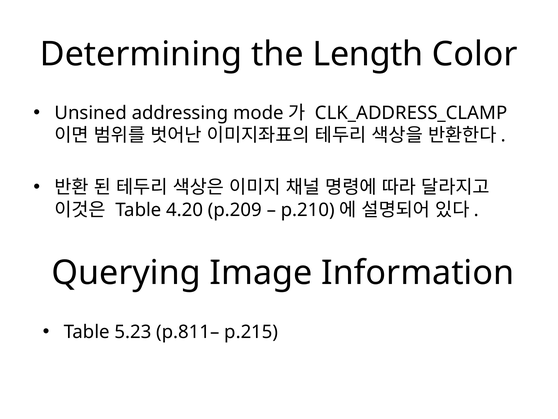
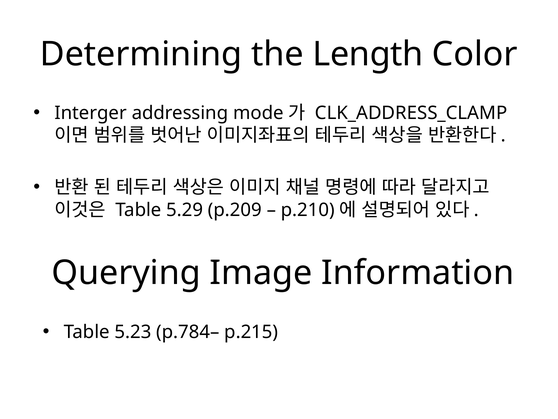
Unsined: Unsined -> Interger
4.20: 4.20 -> 5.29
p.811–: p.811– -> p.784–
